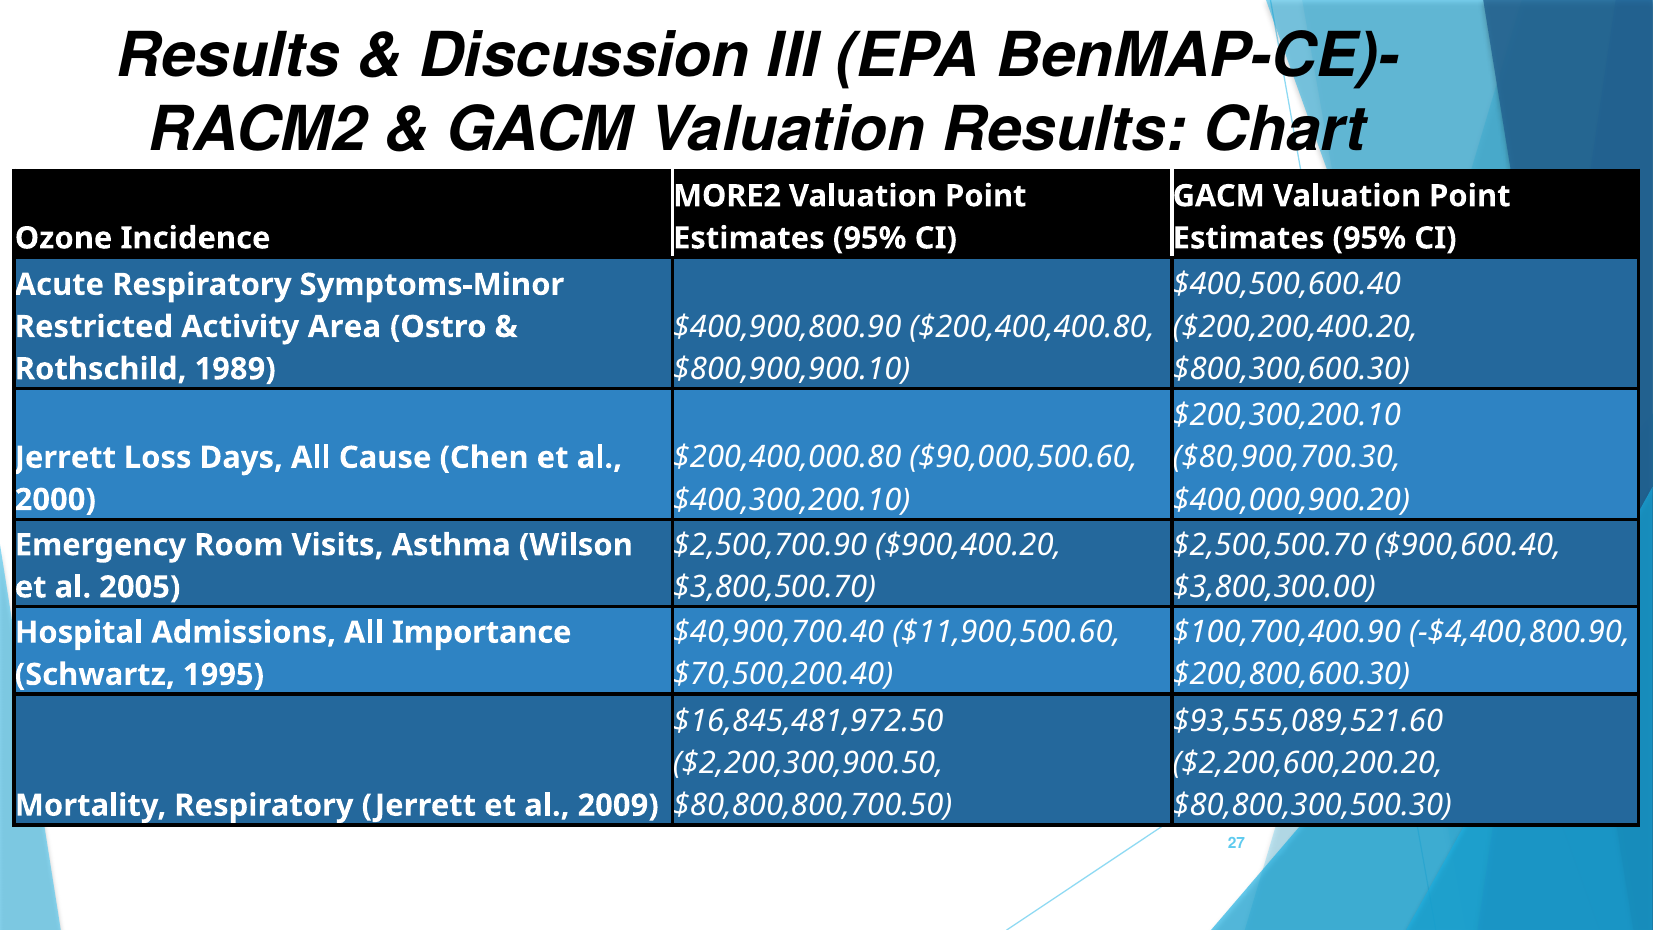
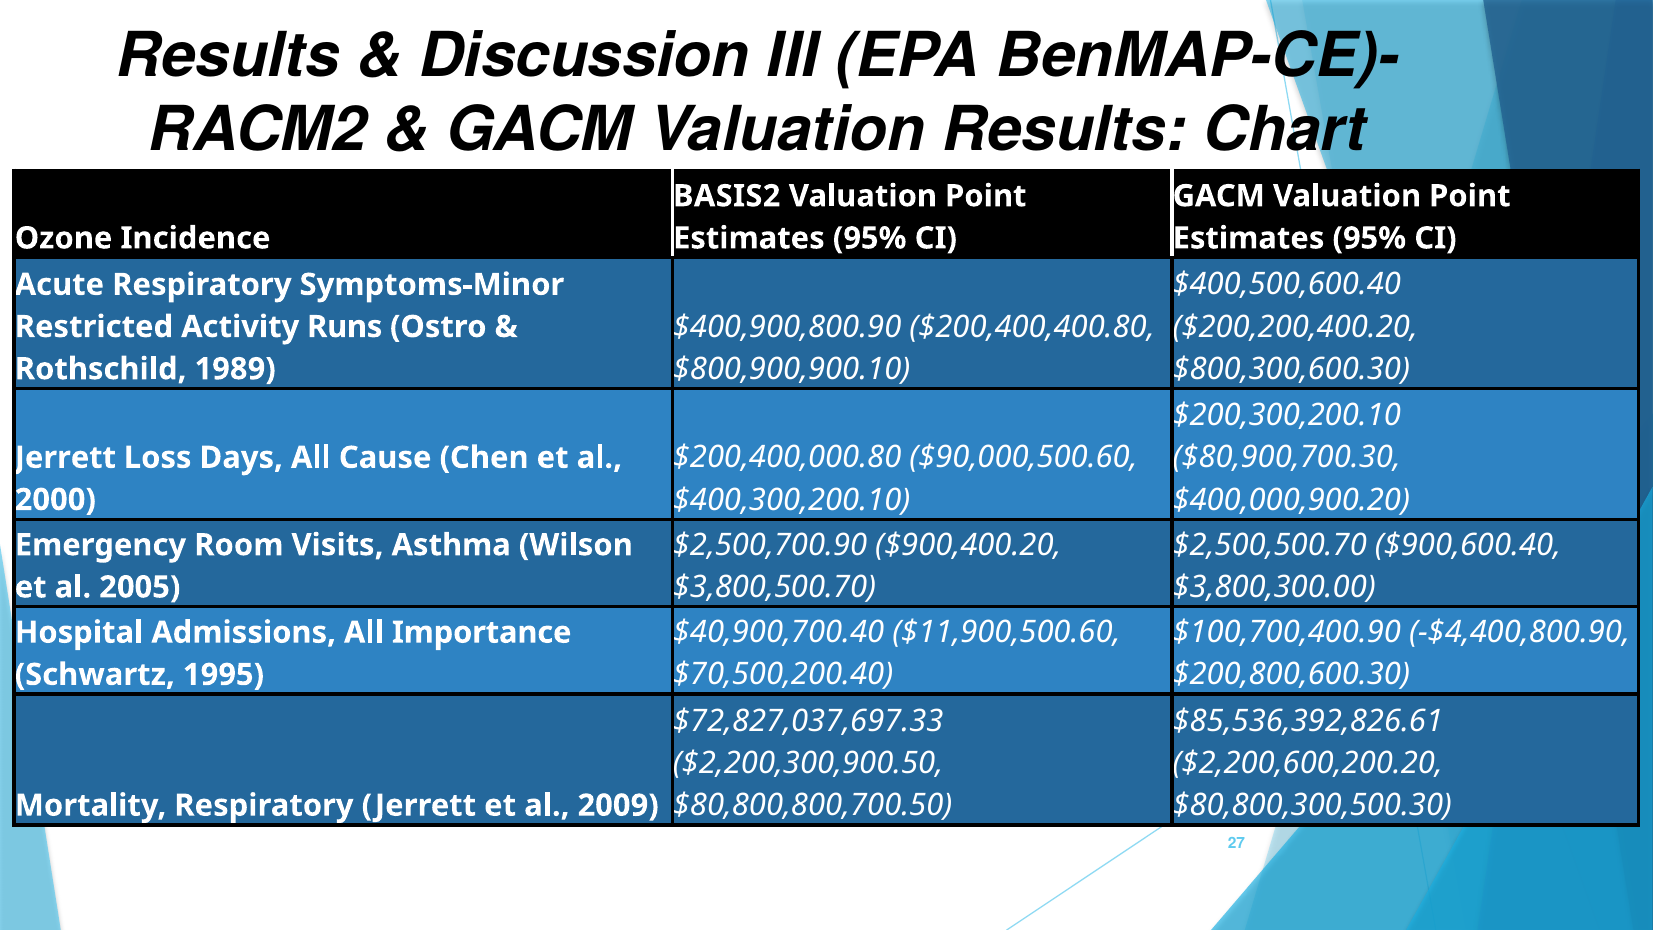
MORE2: MORE2 -> BASIS2
Area: Area -> Runs
$16,845,481,972.50: $16,845,481,972.50 -> $72,827,037,697.33
$93,555,089,521.60: $93,555,089,521.60 -> $85,536,392,826.61
